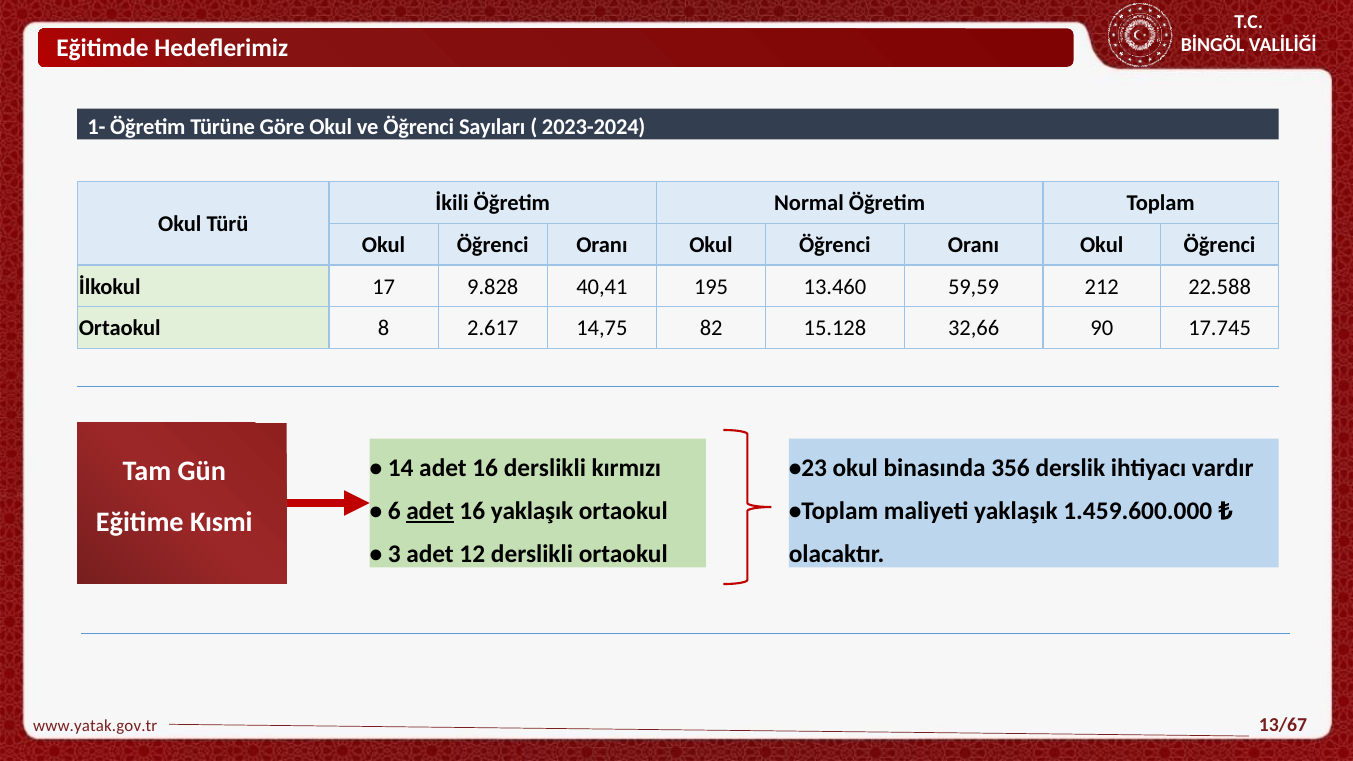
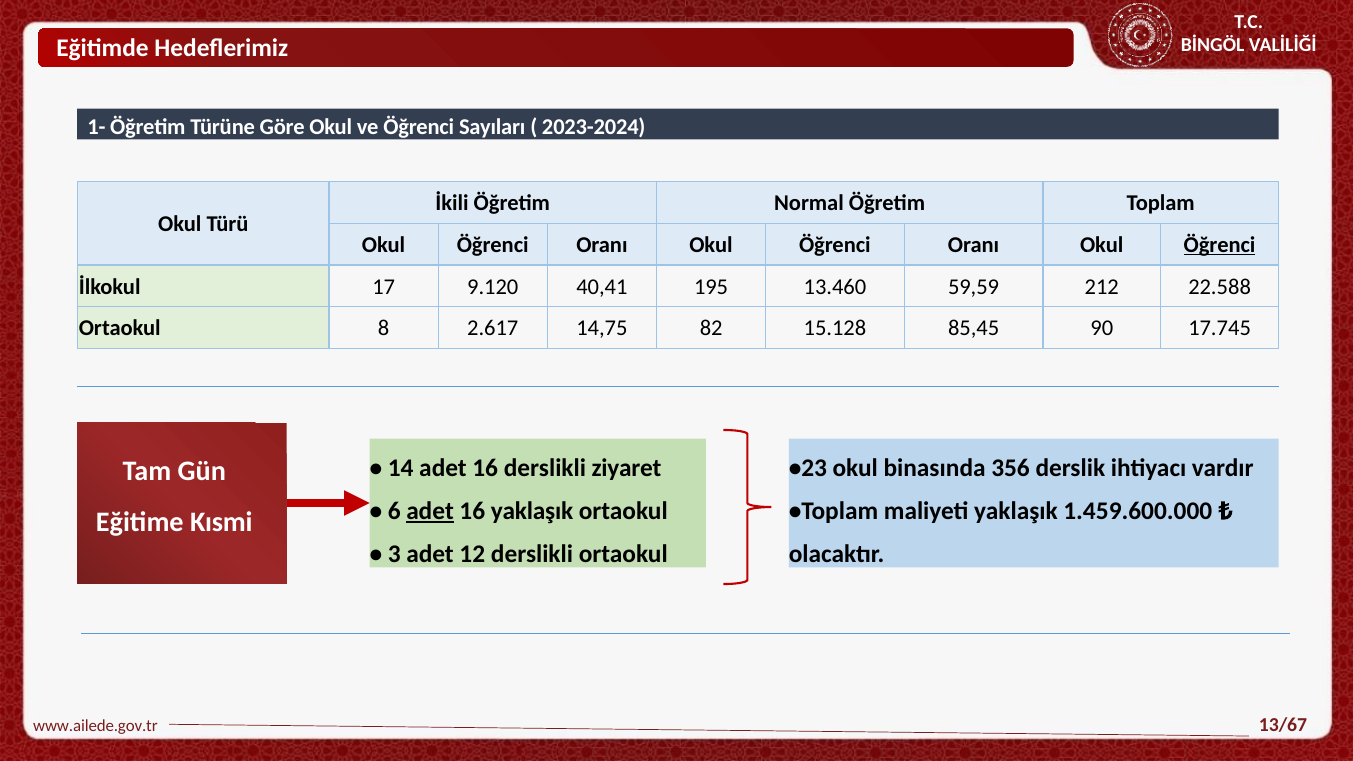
Öğrenci at (1220, 245) underline: none -> present
9.828: 9.828 -> 9.120
32,66: 32,66 -> 85,45
kırmızı: kırmızı -> ziyaret
www.yatak.gov.tr: www.yatak.gov.tr -> www.ailede.gov.tr
